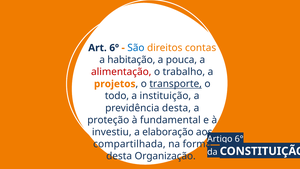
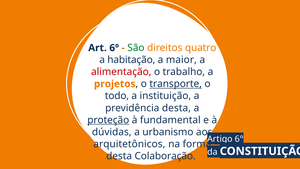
São colour: blue -> green
contas: contas -> quatro
pouca: pouca -> maior
proteção underline: none -> present
investiu: investiu -> dúvidas
elaboração: elaboração -> urbanismo
compartilhada: compartilhada -> arquitetônicos
Organização: Organização -> Colaboração
